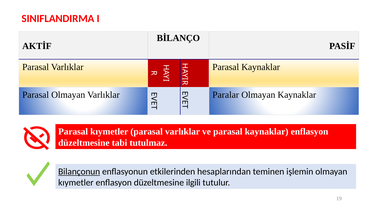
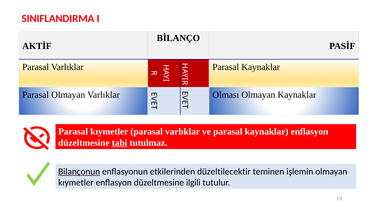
Paralar: Paralar -> Olması
tabi underline: none -> present
hesaplarından: hesaplarından -> düzeltilecektir
